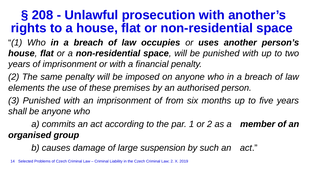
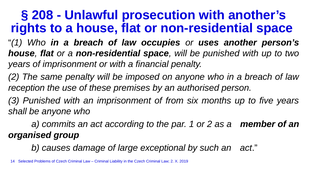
elements: elements -> reception
suspension: suspension -> exceptional
